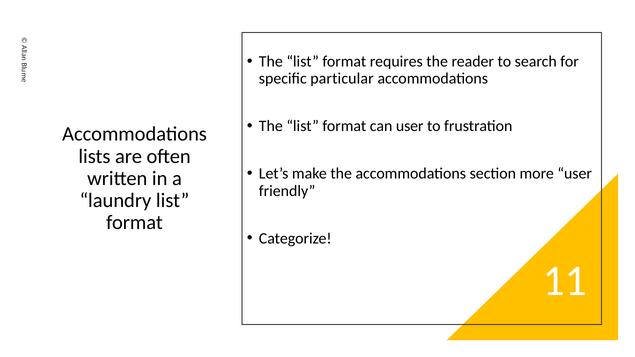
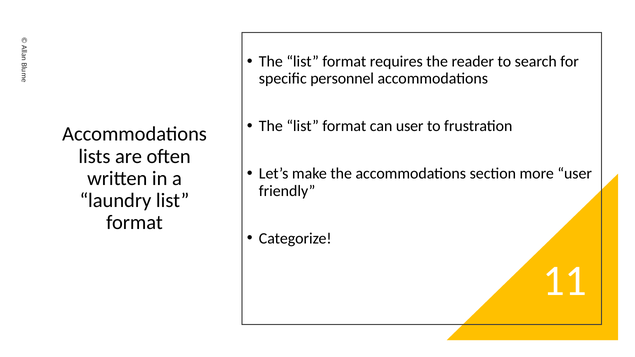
particular: particular -> personnel
